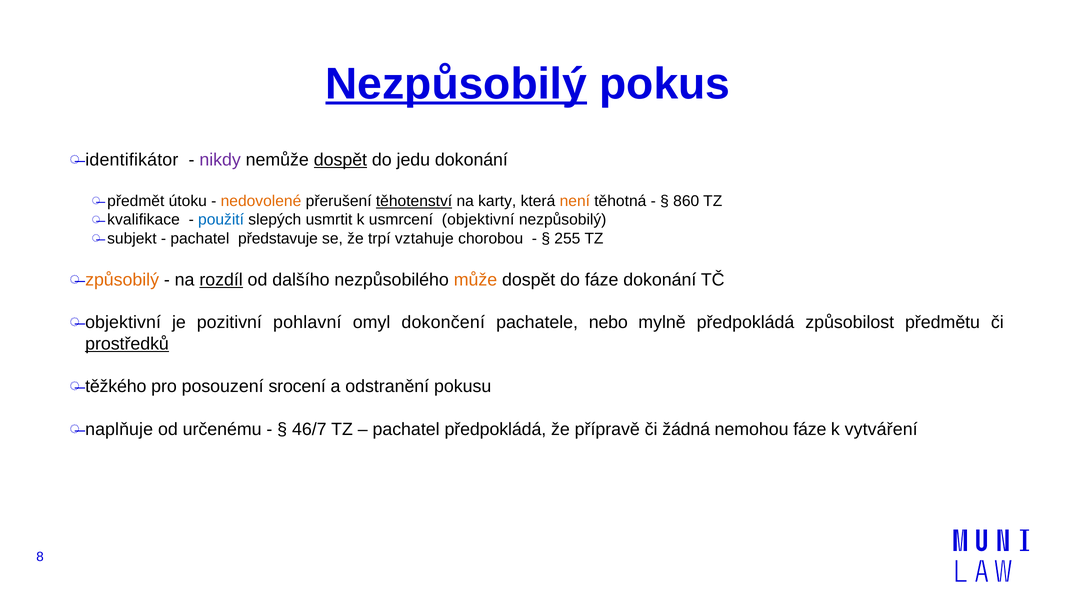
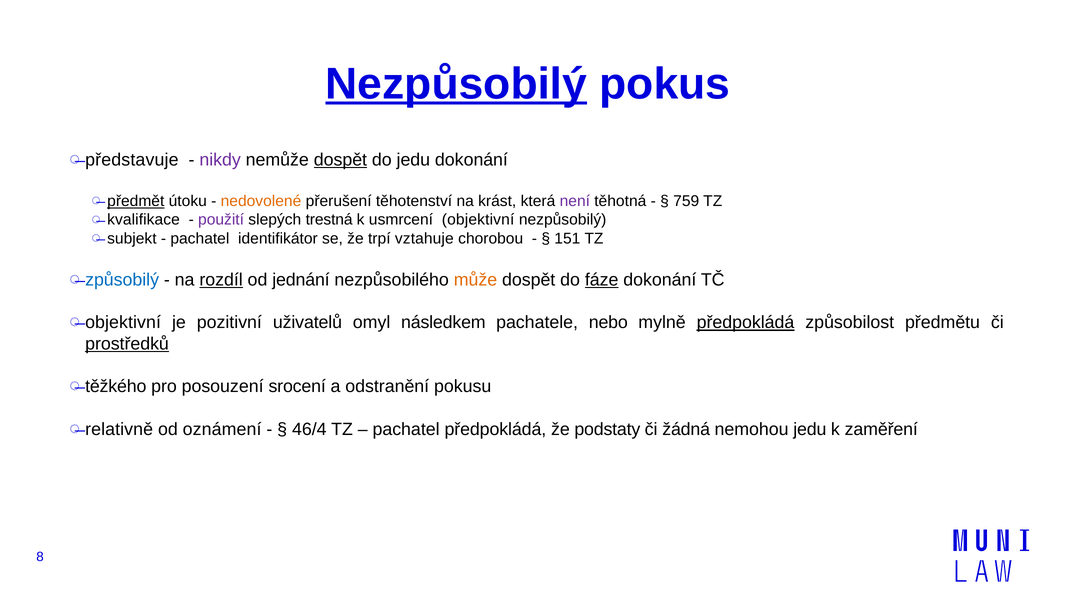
identifikátor: identifikátor -> představuje
předmět underline: none -> present
těhotenství underline: present -> none
karty: karty -> krást
není colour: orange -> purple
860: 860 -> 759
použití colour: blue -> purple
usmrtit: usmrtit -> trestná
představuje: představuje -> identifikátor
255: 255 -> 151
způsobilý colour: orange -> blue
dalšího: dalšího -> jednání
fáze at (602, 280) underline: none -> present
pohlavní: pohlavní -> uživatelů
dokončení: dokončení -> následkem
předpokládá at (746, 323) underline: none -> present
naplňuje: naplňuje -> relativně
určenému: určenému -> oznámení
46/7: 46/7 -> 46/4
přípravě: přípravě -> podstaty
nemohou fáze: fáze -> jedu
vytváření: vytváření -> zaměření
